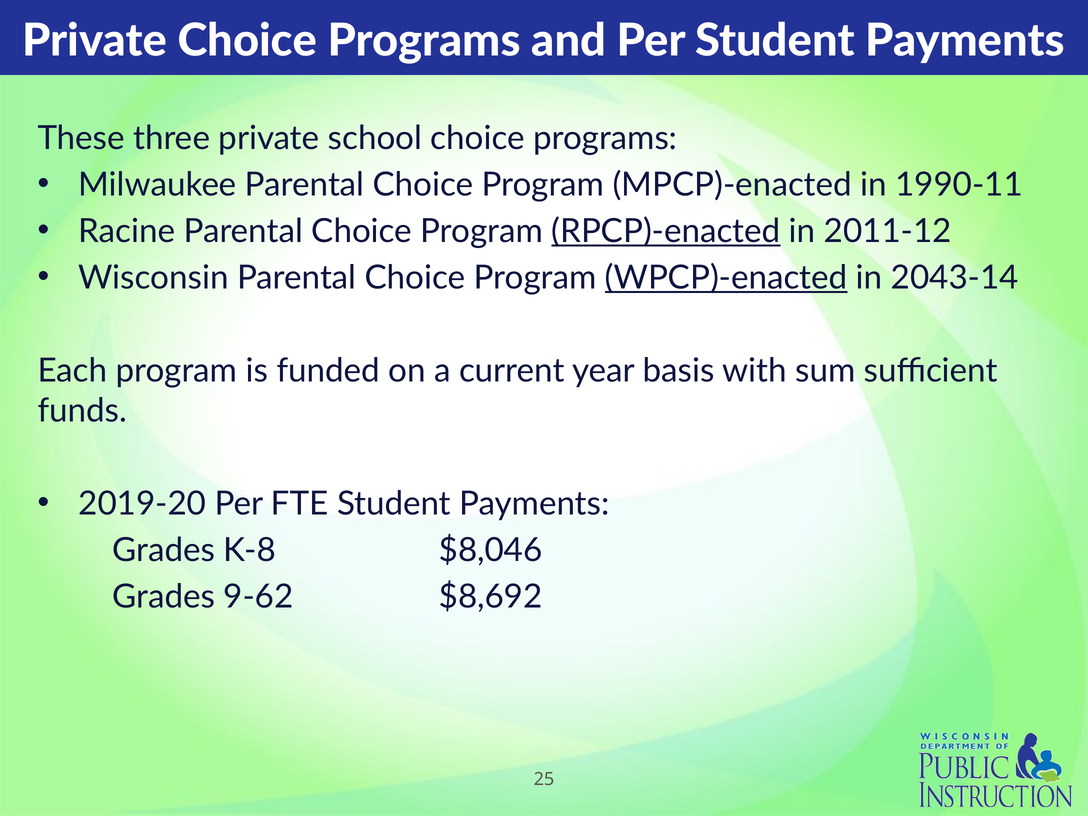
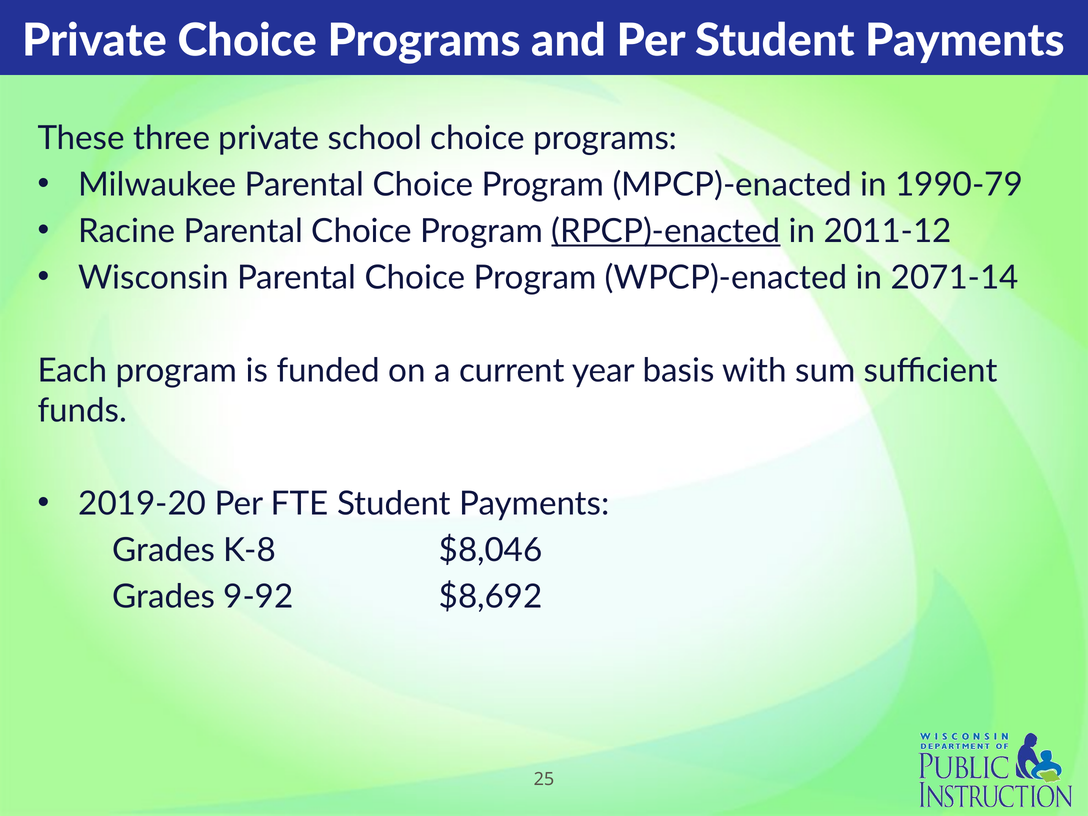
1990-11: 1990-11 -> 1990-79
WPCP)-enacted underline: present -> none
2043-14: 2043-14 -> 2071-14
9-62: 9-62 -> 9-92
